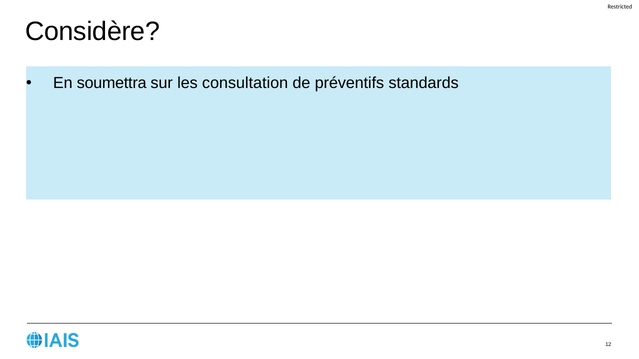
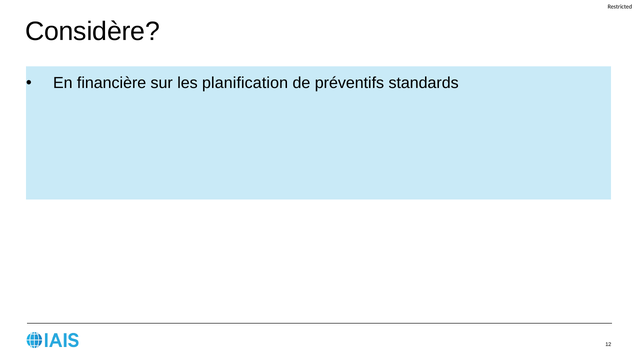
soumettra: soumettra -> financière
consultation: consultation -> planification
